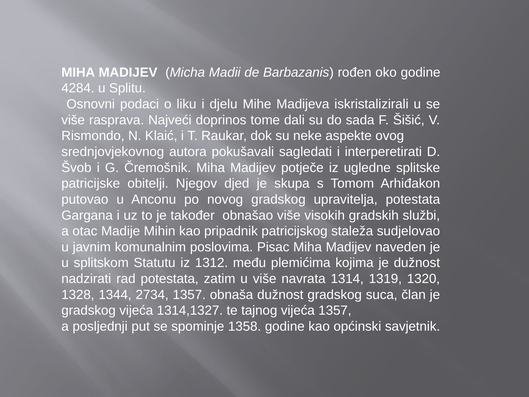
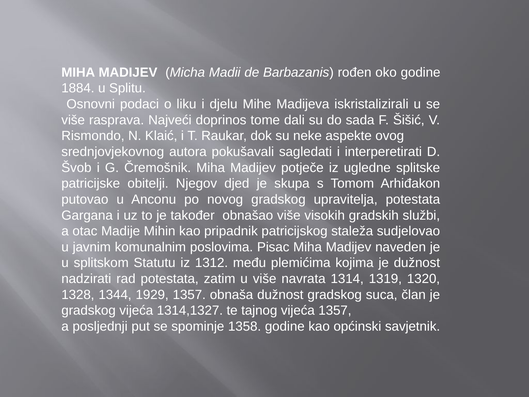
4284: 4284 -> 1884
2734: 2734 -> 1929
